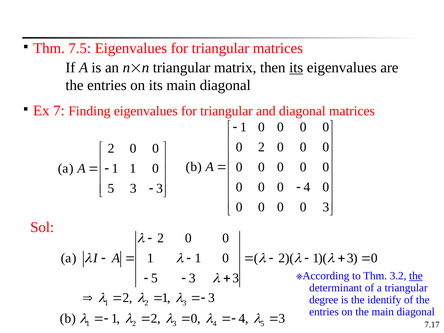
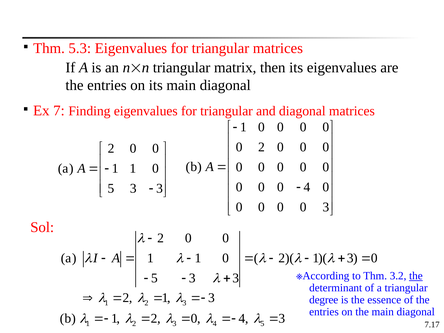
7.5: 7.5 -> 5.3
its at (296, 68) underline: present -> none
identify: identify -> essence
